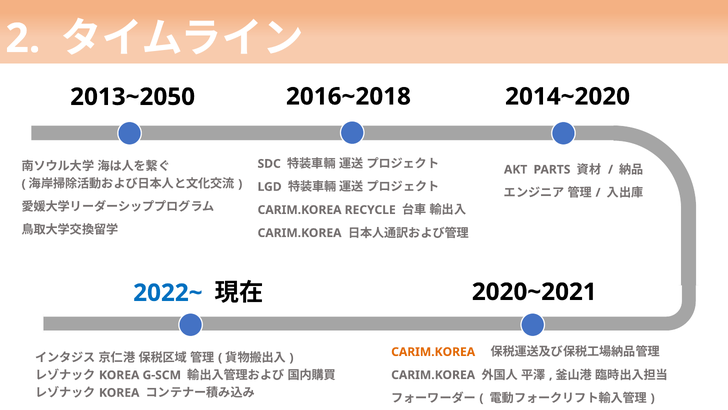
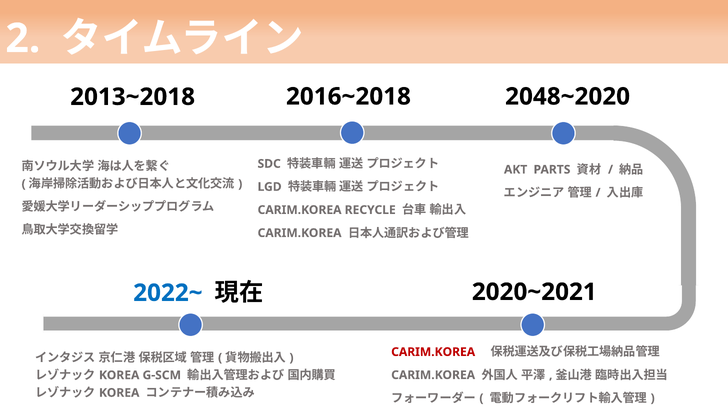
2013~2050: 2013~2050 -> 2013~2018
2014~2020: 2014~2020 -> 2048~2020
CARIM.KOREA at (433, 352) colour: orange -> red
